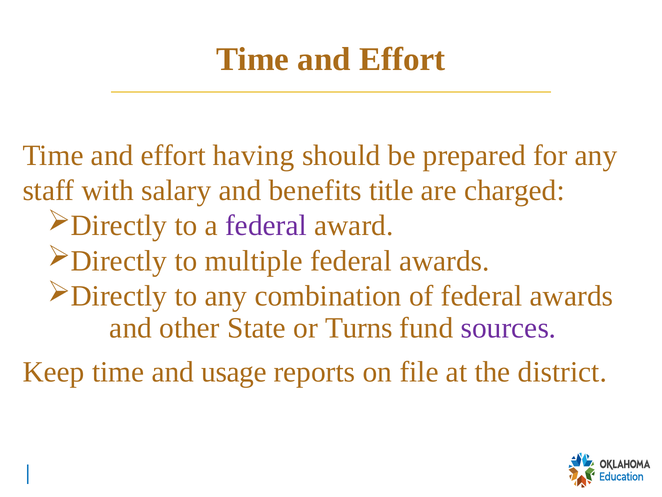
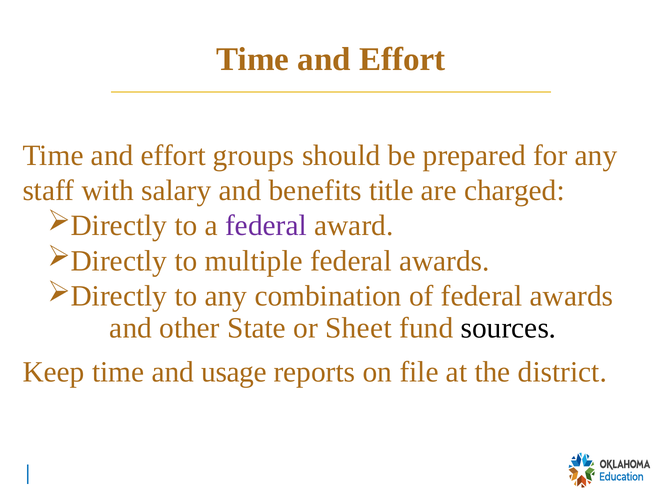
having: having -> groups
Turns: Turns -> Sheet
sources colour: purple -> black
